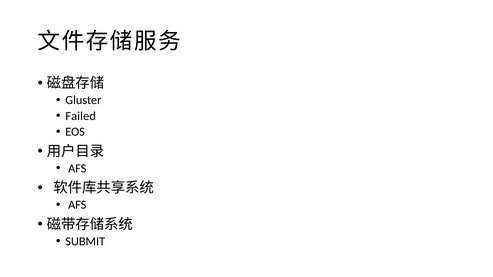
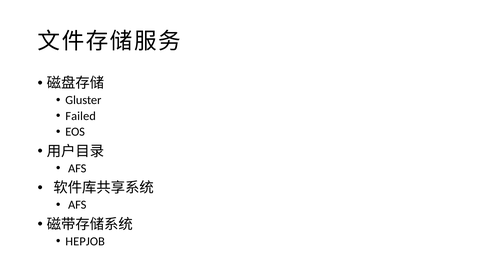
SUBMIT: SUBMIT -> HEPJOB
